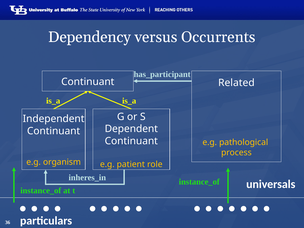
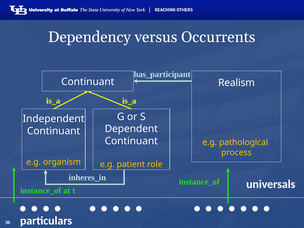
Related: Related -> Realism
